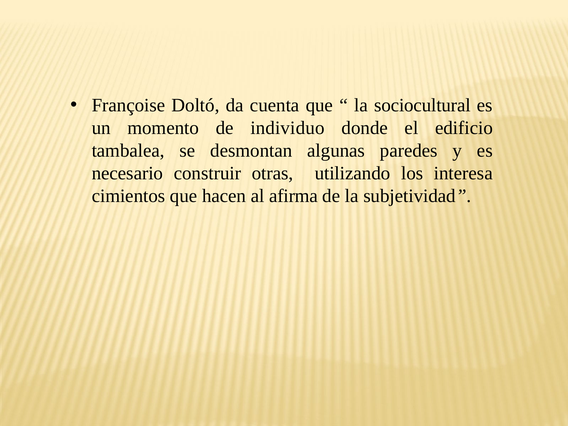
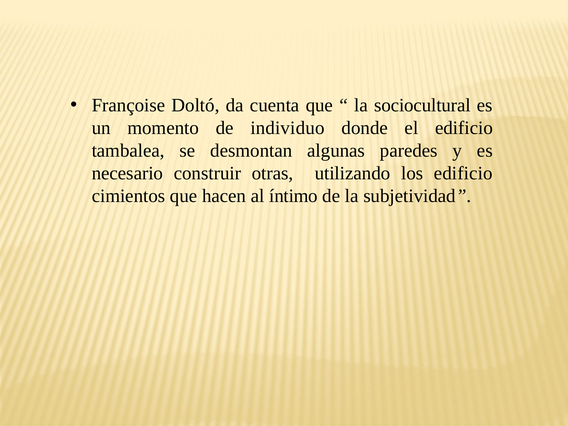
los interesa: interesa -> edificio
afirma: afirma -> íntimo
